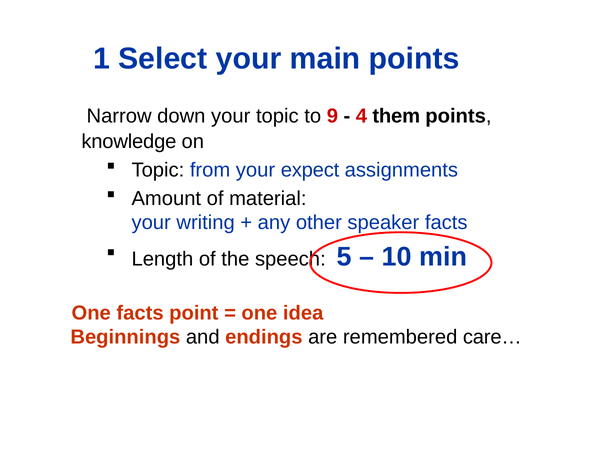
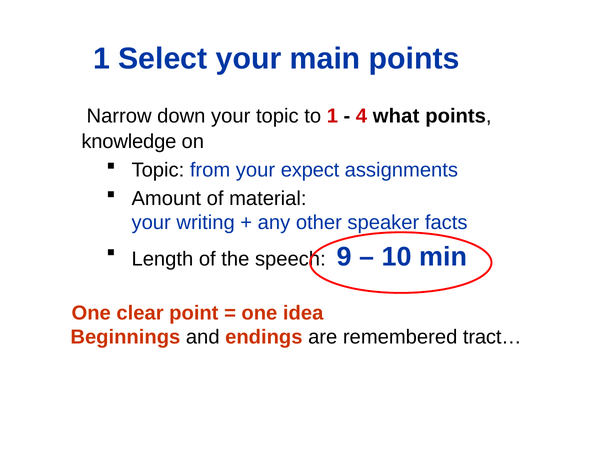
to 9: 9 -> 1
them: them -> what
5: 5 -> 9
One facts: facts -> clear
care…: care… -> tract…
